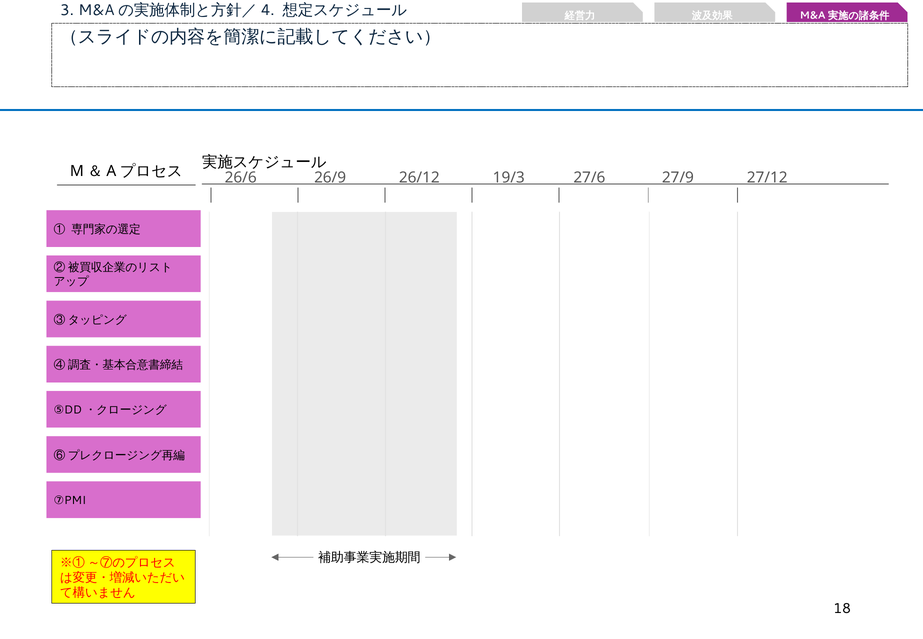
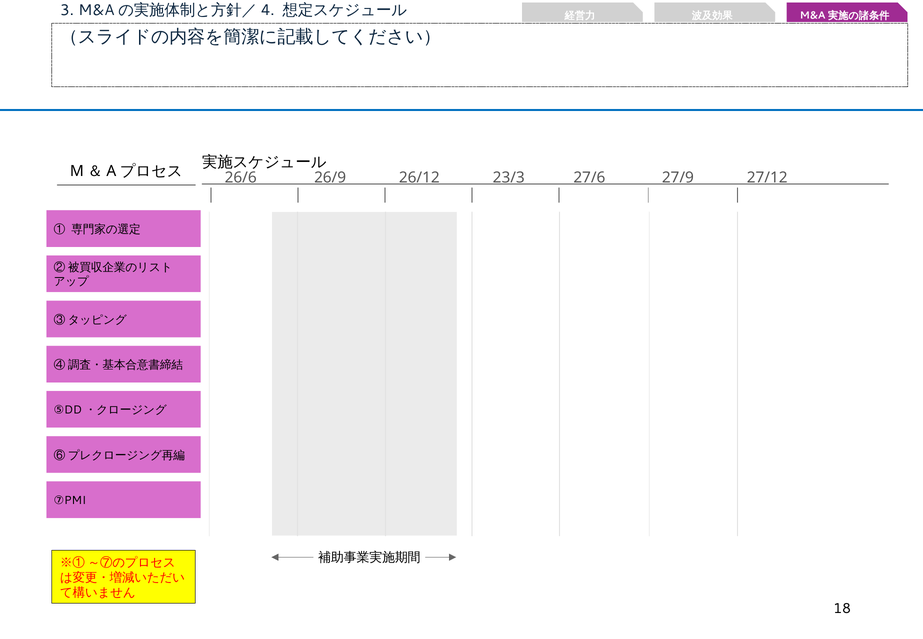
19/3: 19/3 -> 23/3
